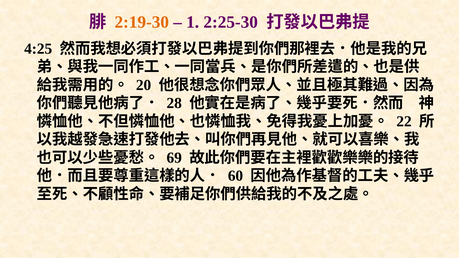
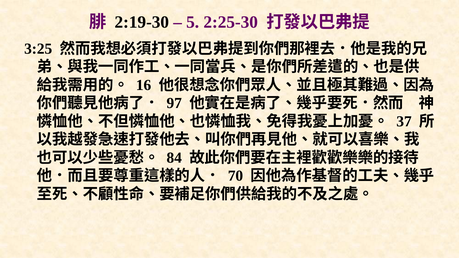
2:19-30 colour: orange -> black
1: 1 -> 5
4:25: 4:25 -> 3:25
20: 20 -> 16
28: 28 -> 97
22: 22 -> 37
69: 69 -> 84
60: 60 -> 70
